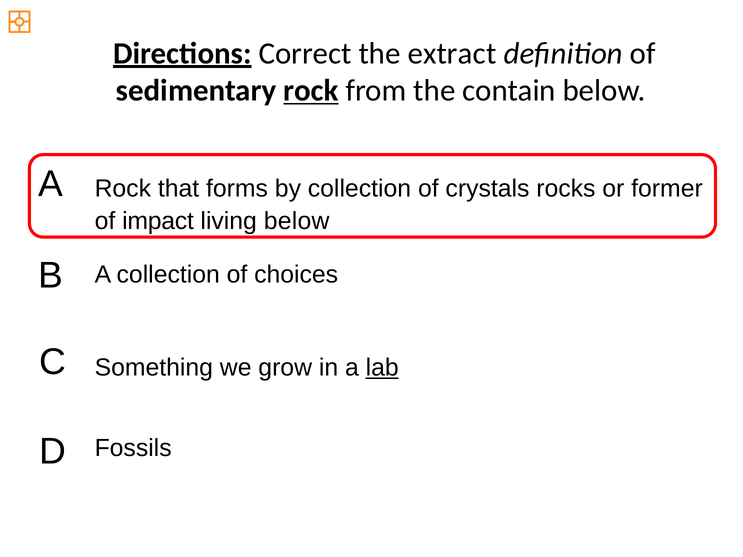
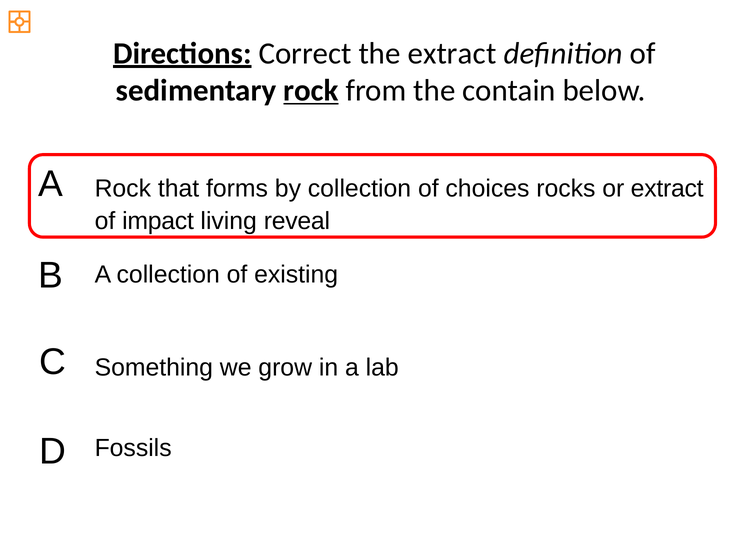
crystals: crystals -> choices
or former: former -> extract
living below: below -> reveal
choices: choices -> existing
lab underline: present -> none
